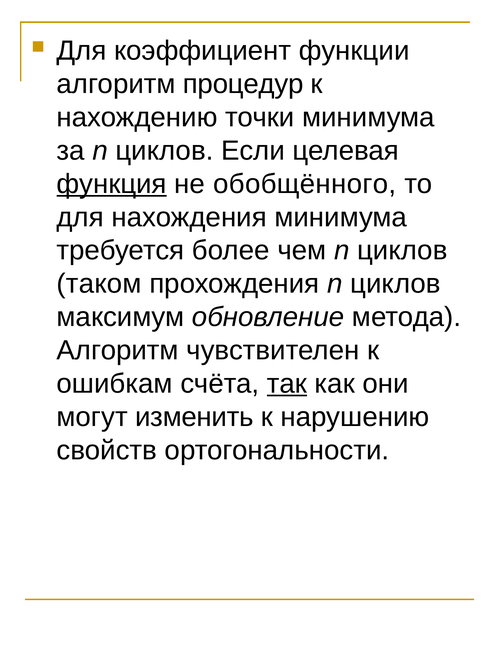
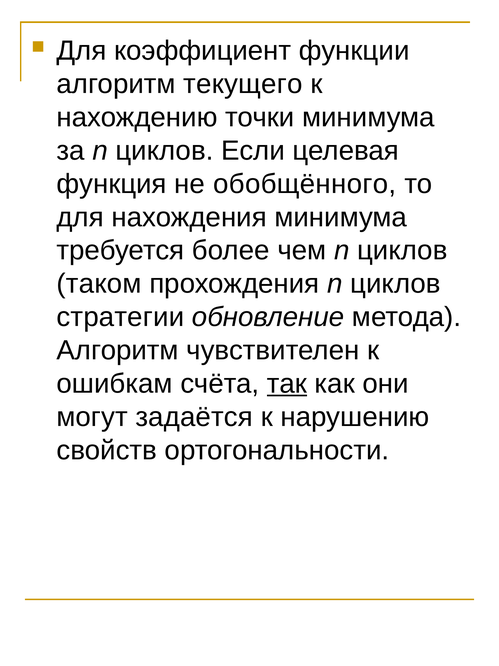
процедур: процедур -> текущего
функция underline: present -> none
максимум: максимум -> стратегии
изменить: изменить -> задаётся
